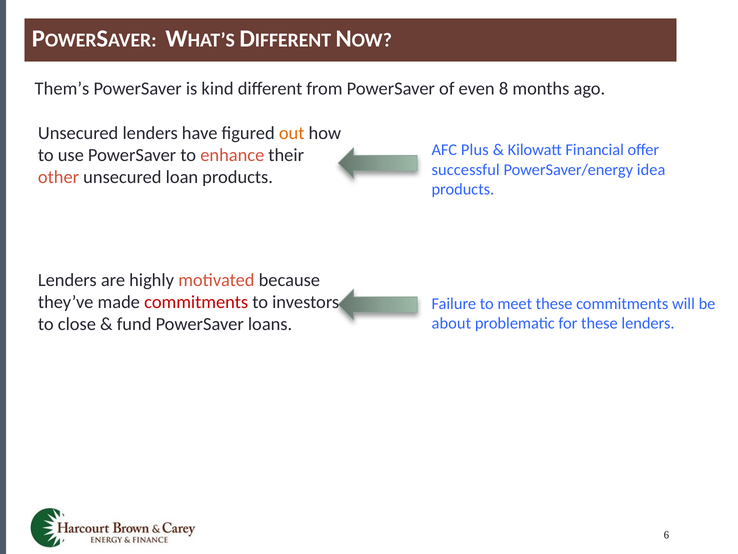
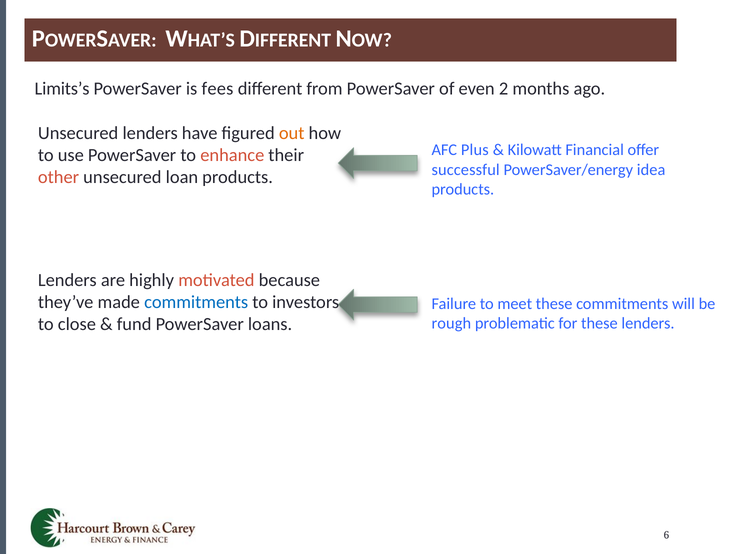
Them’s: Them’s -> Limits’s
kind: kind -> fees
8: 8 -> 2
commitments at (196, 302) colour: red -> blue
about: about -> rough
